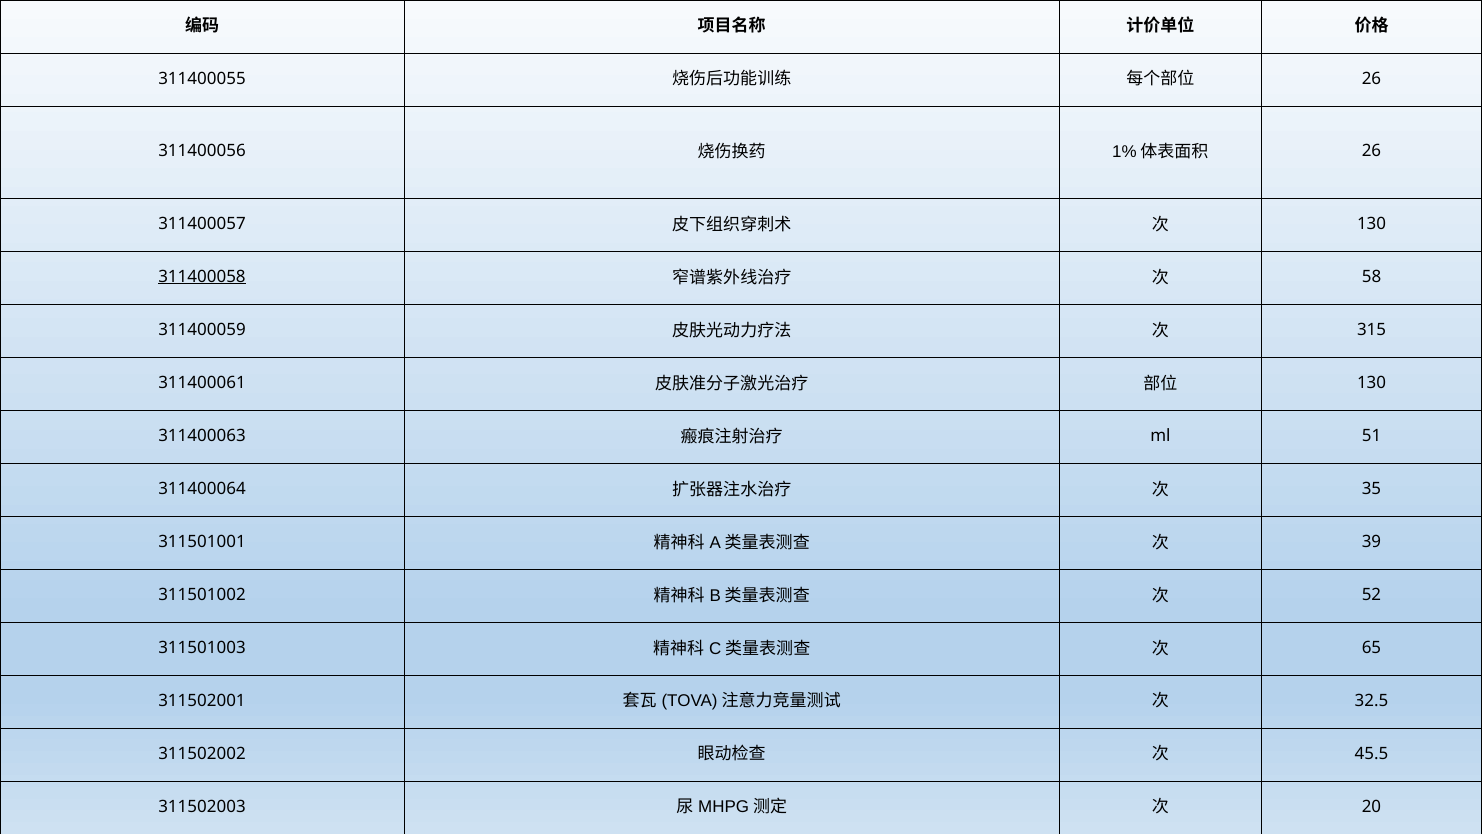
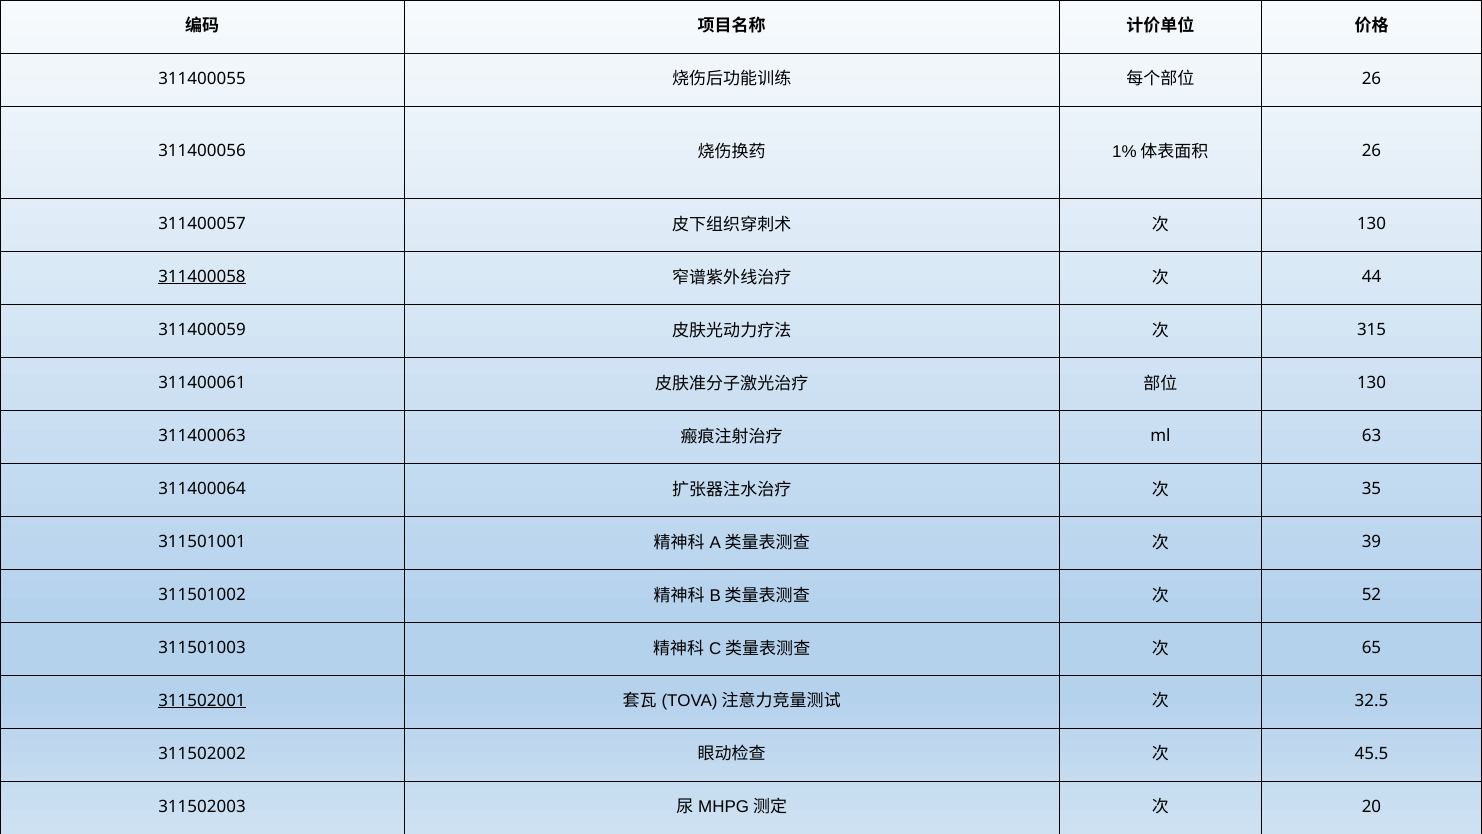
58: 58 -> 44
51: 51 -> 63
311502001 underline: none -> present
